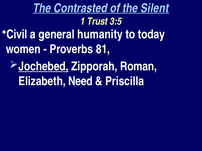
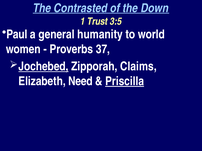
Silent: Silent -> Down
Civil: Civil -> Paul
today: today -> world
81: 81 -> 37
Roman: Roman -> Claims
Priscilla underline: none -> present
